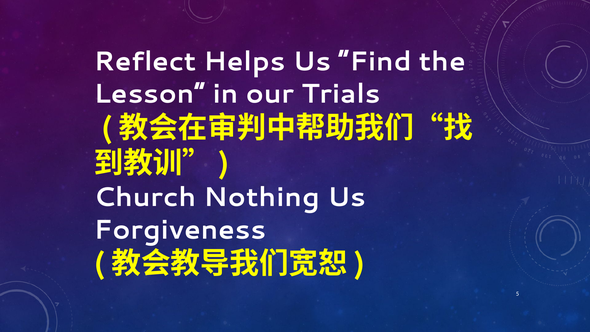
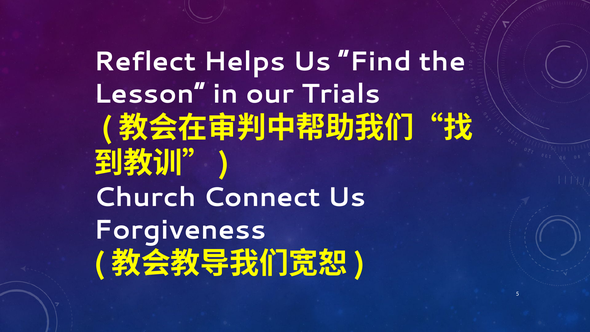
Nothing: Nothing -> Connect
